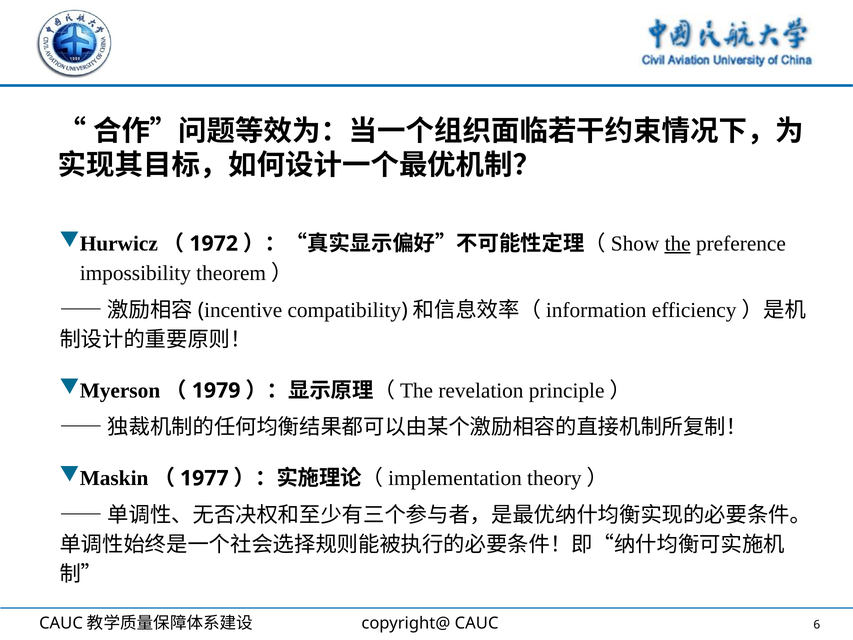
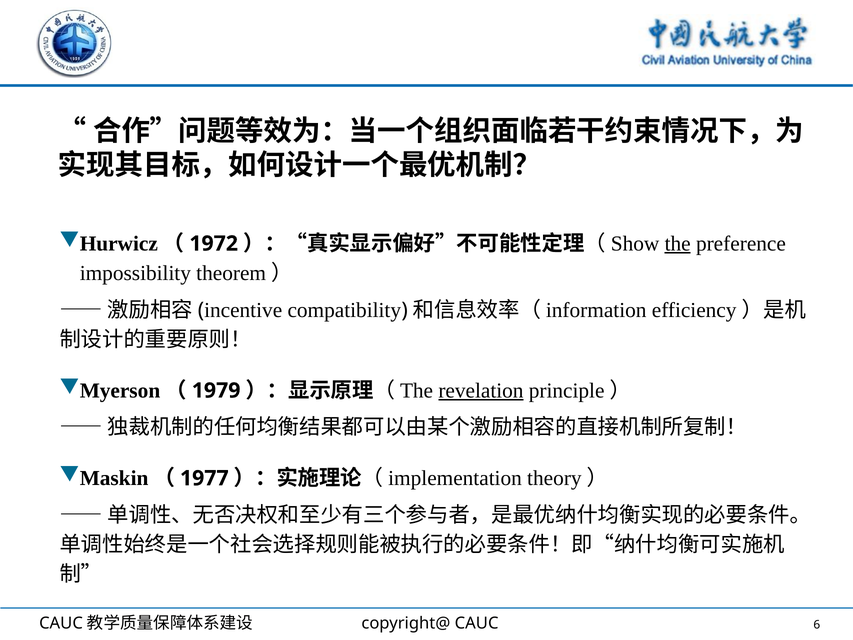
revelation underline: none -> present
